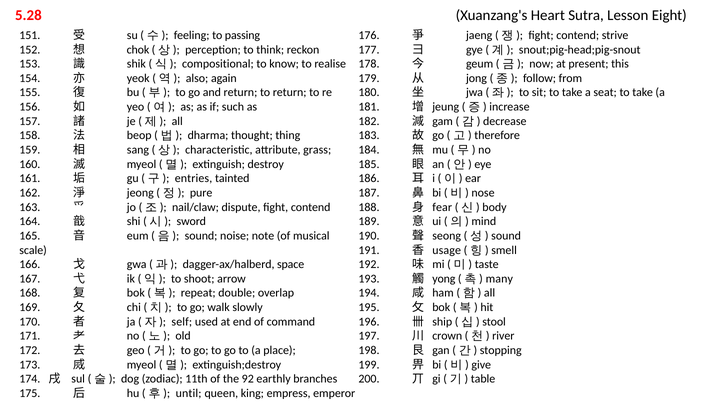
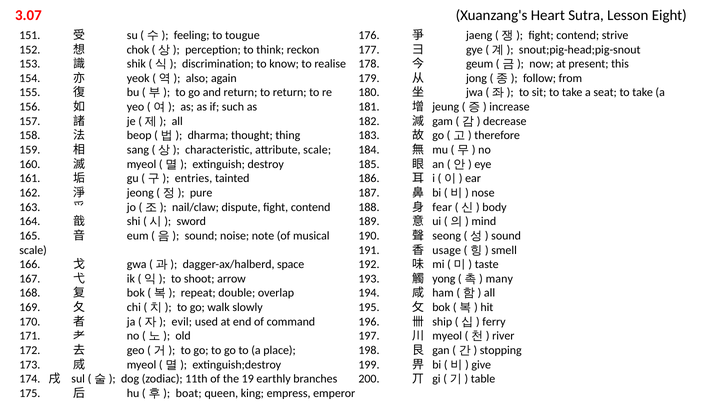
5.28: 5.28 -> 3.07
passing: passing -> tougue
compositional: compositional -> discrimination
attribute grass: grass -> scale
self: self -> evil
stool: stool -> ferry
crown at (447, 336): crown -> myeol
92: 92 -> 19
until: until -> boat
